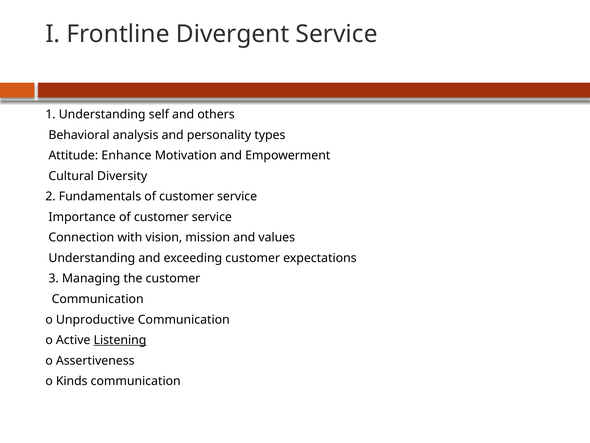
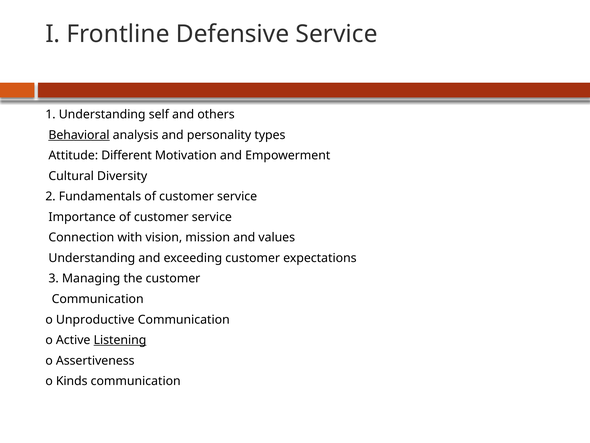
Divergent: Divergent -> Defensive
Behavioral underline: none -> present
Enhance: Enhance -> Different
